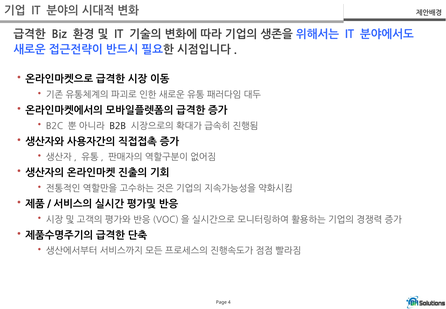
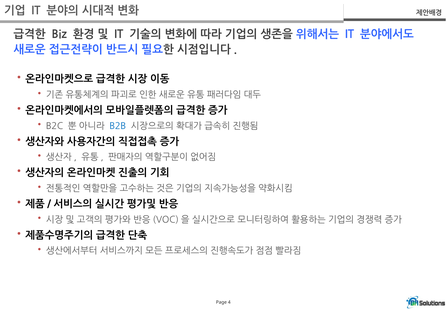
B2B colour: black -> blue
